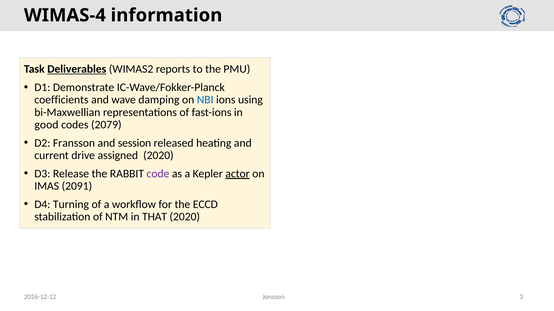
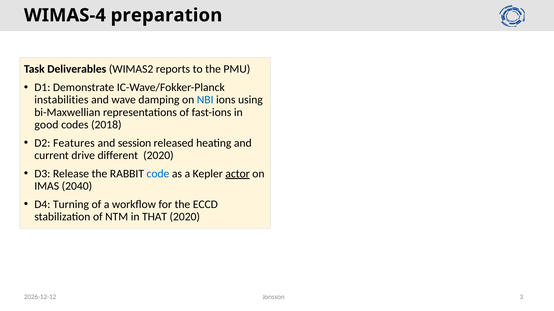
information: information -> preparation
Deliverables underline: present -> none
coefficients: coefficients -> instabilities
2079: 2079 -> 2018
Fransson: Fransson -> Features
assigned: assigned -> different
code colour: purple -> blue
2091: 2091 -> 2040
